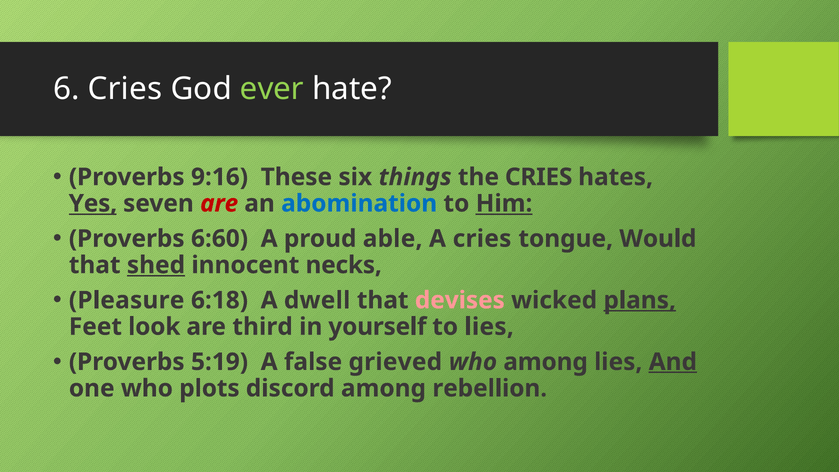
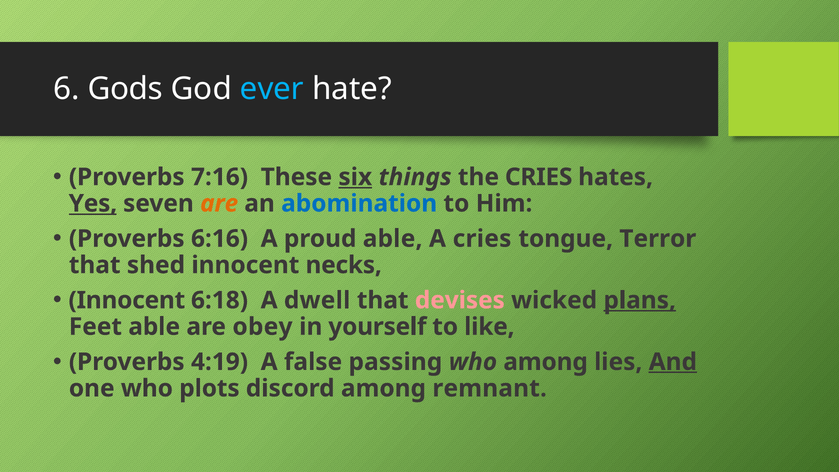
6 Cries: Cries -> Gods
ever colour: light green -> light blue
9:16: 9:16 -> 7:16
six underline: none -> present
are at (219, 203) colour: red -> orange
Him underline: present -> none
6:60: 6:60 -> 6:16
Would: Would -> Terror
shed underline: present -> none
Pleasure at (127, 300): Pleasure -> Innocent
Feet look: look -> able
third: third -> obey
to lies: lies -> like
5:19: 5:19 -> 4:19
grieved: grieved -> passing
rebellion: rebellion -> remnant
